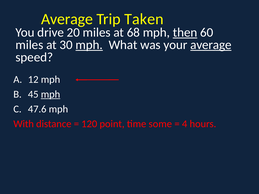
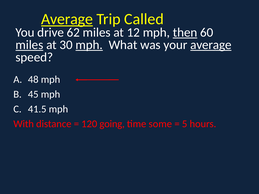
Average at (67, 19) underline: none -> present
Taken: Taken -> Called
20: 20 -> 62
68: 68 -> 12
miles at (29, 45) underline: none -> present
12: 12 -> 48
mph at (51, 94) underline: present -> none
47.6: 47.6 -> 41.5
point: point -> going
4: 4 -> 5
